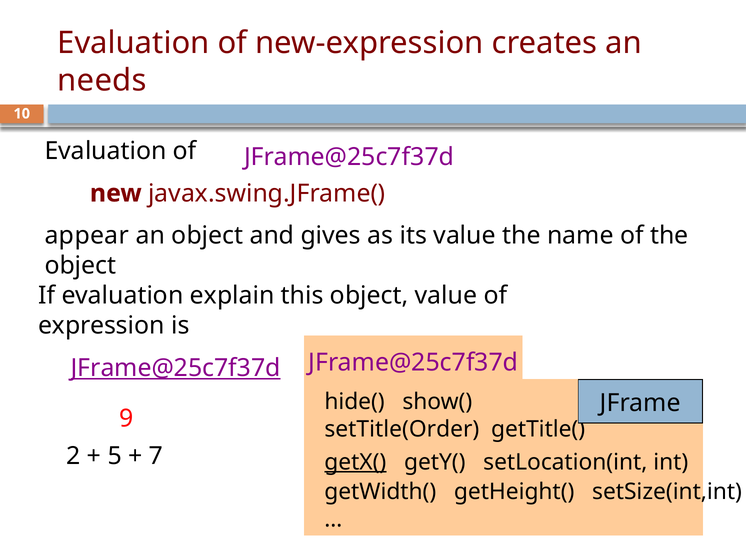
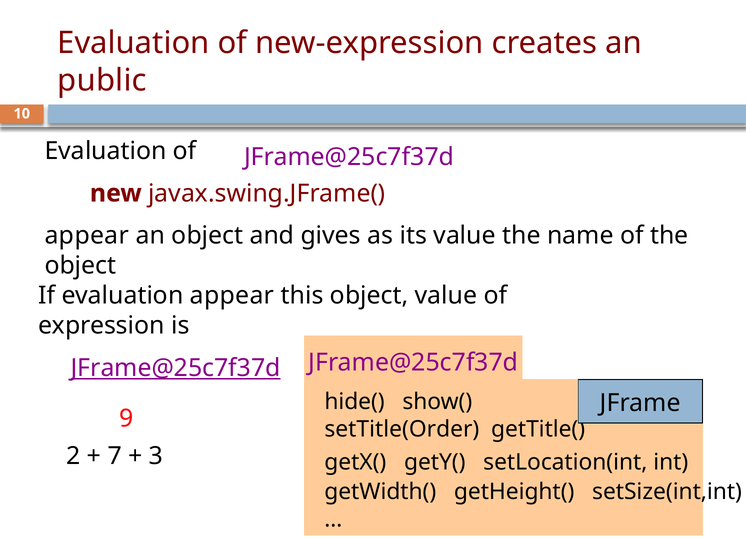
needs: needs -> public
evaluation explain: explain -> appear
5: 5 -> 7
7: 7 -> 3
getX( underline: present -> none
